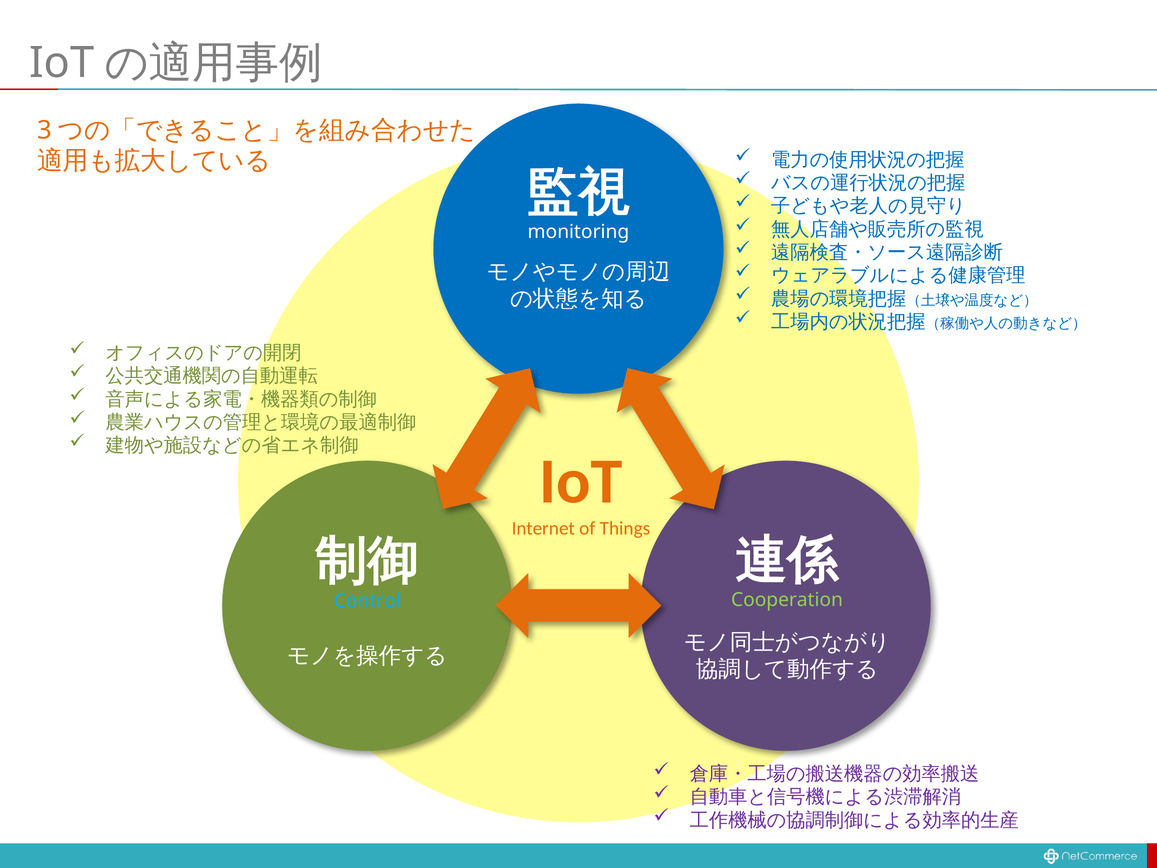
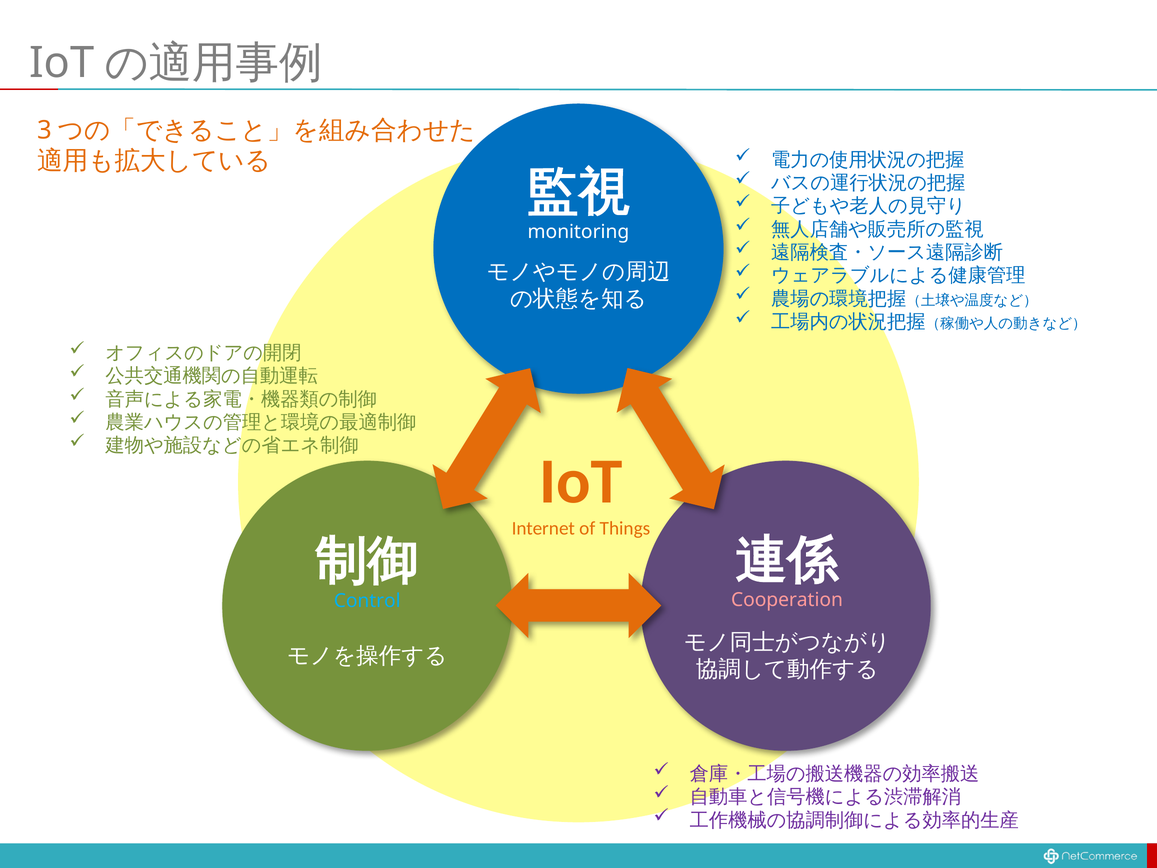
Cooperation colour: light green -> pink
